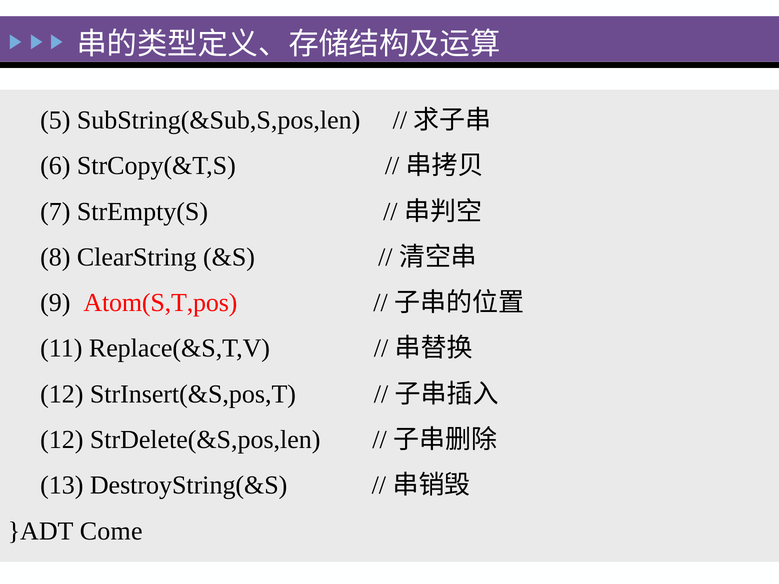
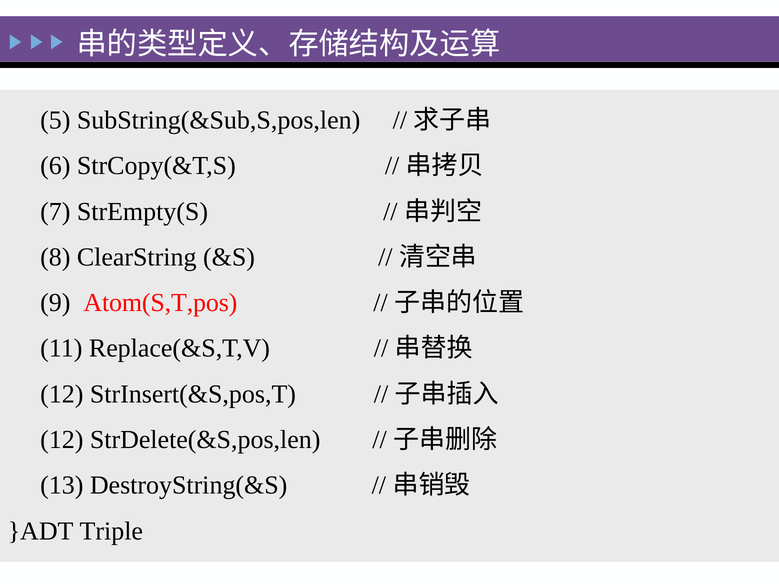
Come: Come -> Triple
